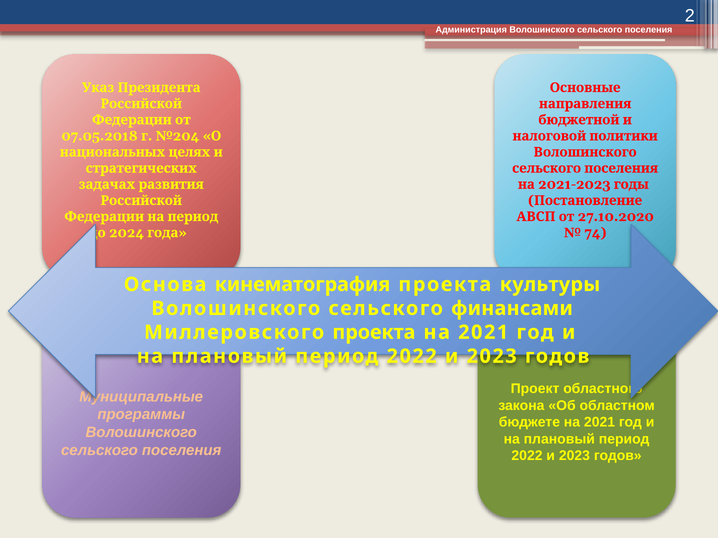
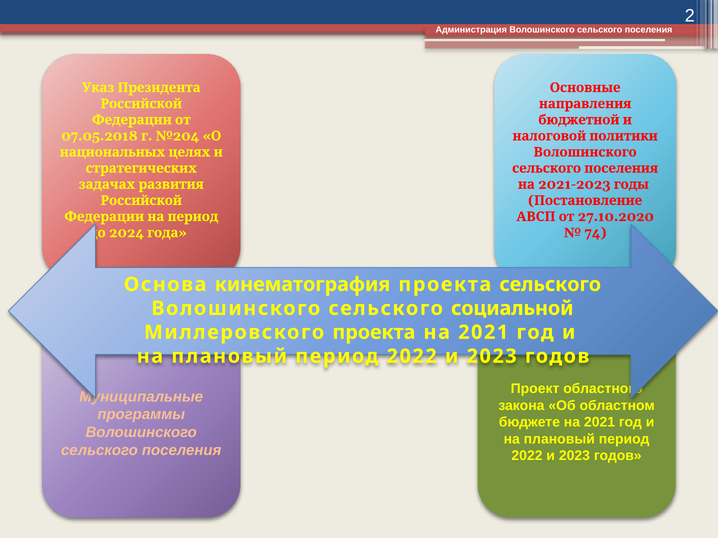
проекта культуры: культуры -> сельского
финансами: финансами -> социальной
